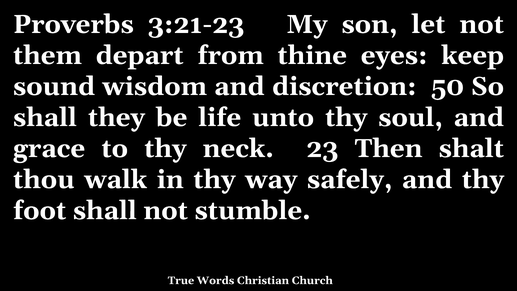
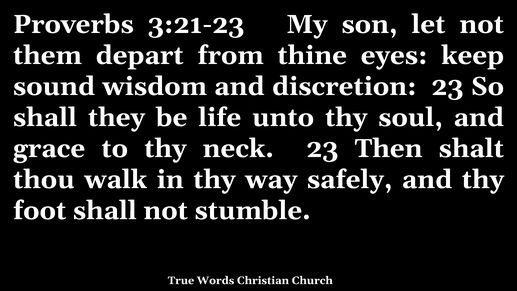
discretion 50: 50 -> 23
